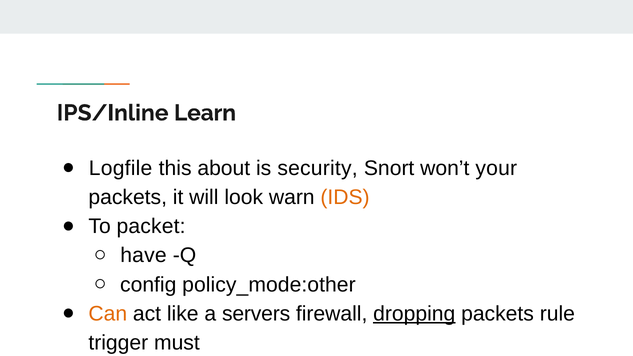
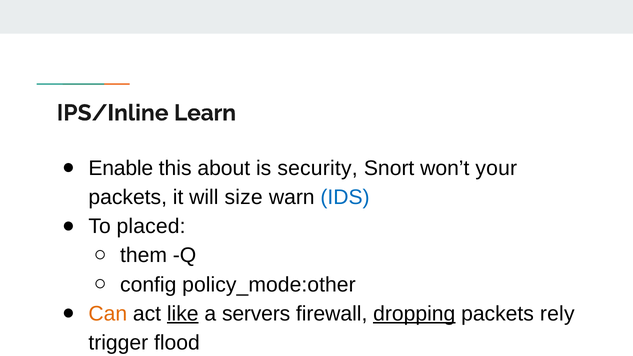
Logfile: Logfile -> Enable
look: look -> size
IDS colour: orange -> blue
packet: packet -> placed
have: have -> them
like underline: none -> present
rule: rule -> rely
must: must -> flood
